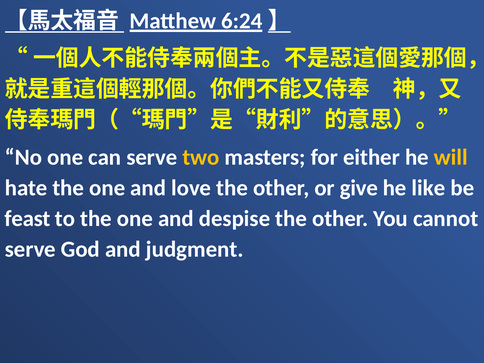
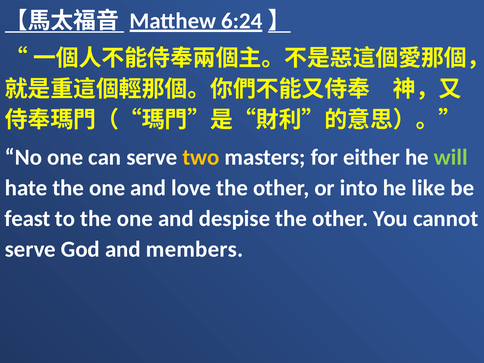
will colour: yellow -> light green
give: give -> into
judgment: judgment -> members
